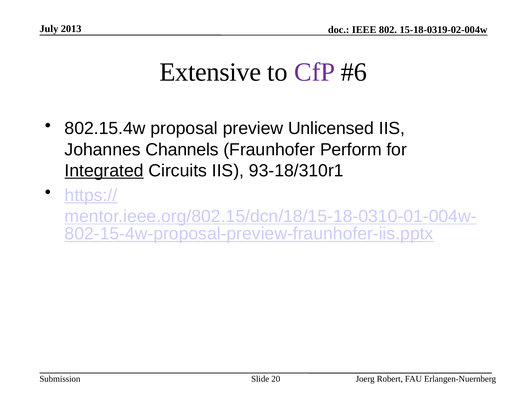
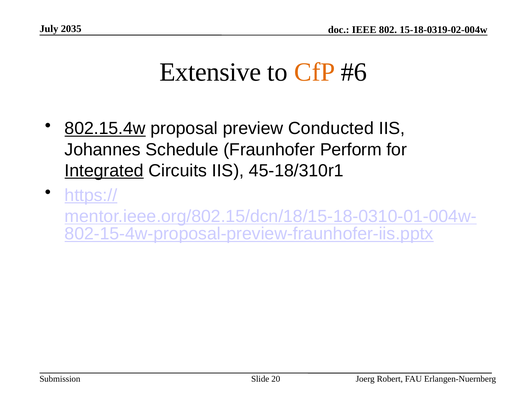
2013: 2013 -> 2035
CfP colour: purple -> orange
802.15.4w underline: none -> present
Unlicensed: Unlicensed -> Conducted
Channels: Channels -> Schedule
93-18/310r1: 93-18/310r1 -> 45-18/310r1
